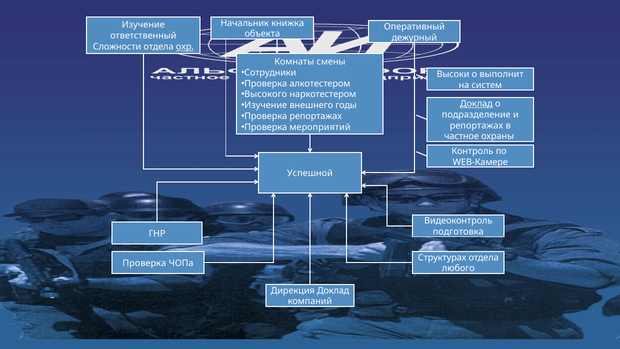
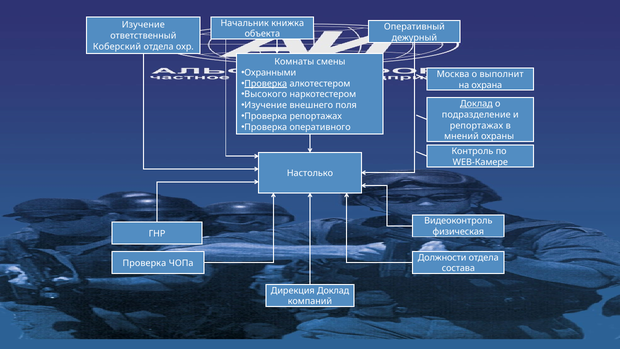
Сложности: Сложности -> Коберский
охр underline: present -> none
Сотрудники: Сотрудники -> Охранными
Высоки: Высоки -> Москва
Проверка at (266, 84) underline: none -> present
систем: систем -> охрана
годы: годы -> поля
мероприятий: мероприятий -> оперативного
частное: частное -> мнений
Успешной: Успешной -> Настолько
подготовка: подготовка -> физическая
Структурах: Структурах -> Должности
любого: любого -> состава
